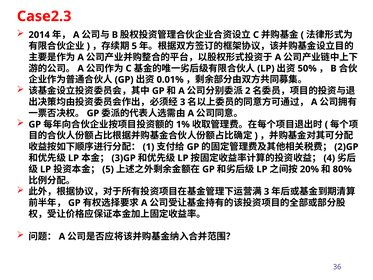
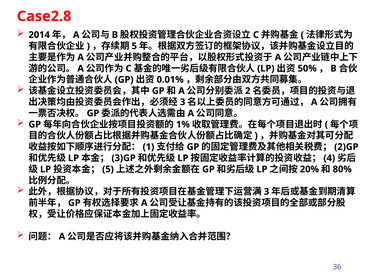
Case2.3: Case2.3 -> Case2.8
